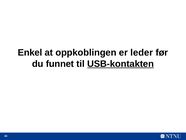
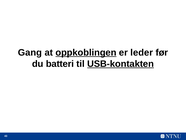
Enkel: Enkel -> Gang
oppkoblingen underline: none -> present
funnet: funnet -> batteri
